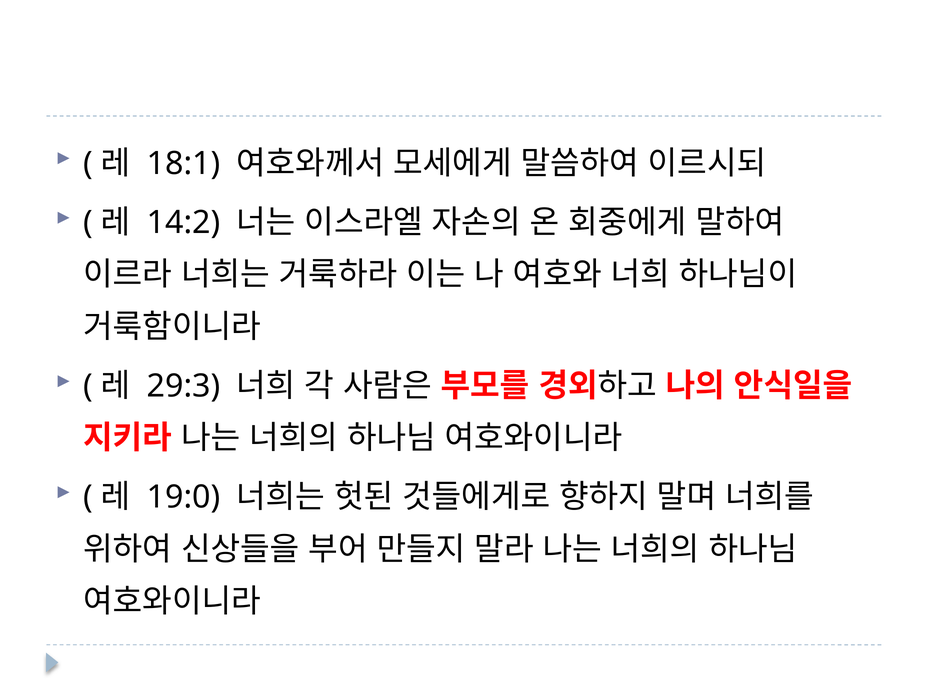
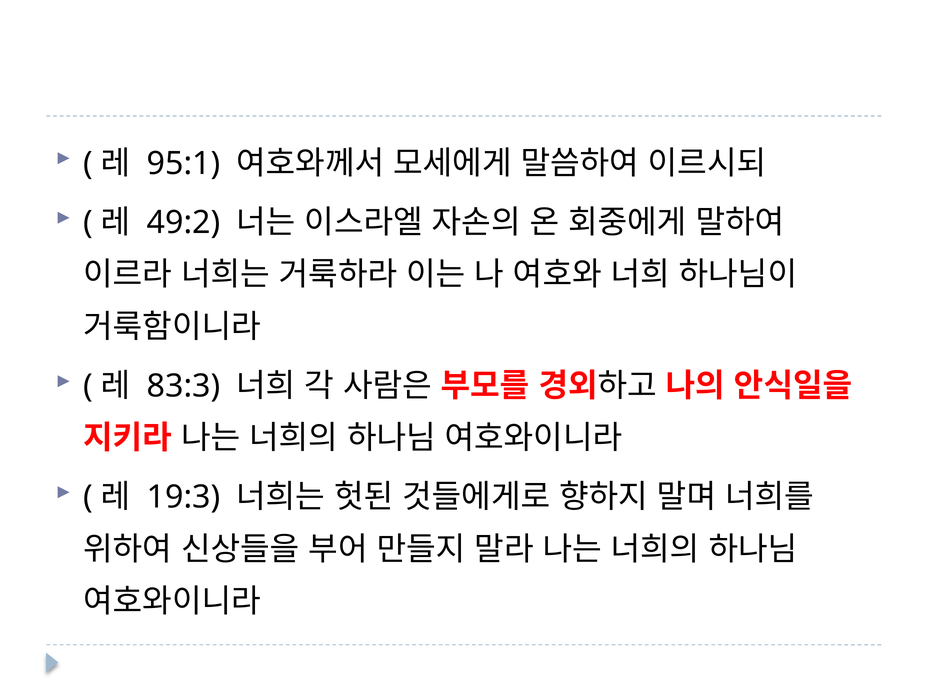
18:1: 18:1 -> 95:1
14:2: 14:2 -> 49:2
29:3: 29:3 -> 83:3
19:0: 19:0 -> 19:3
